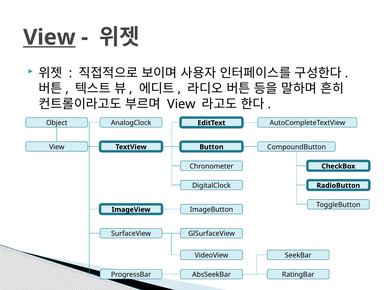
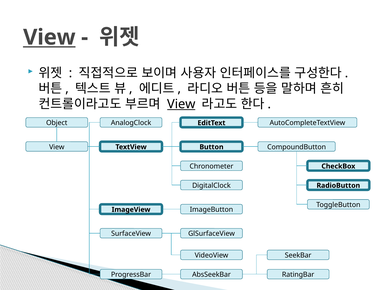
View at (181, 104) underline: none -> present
